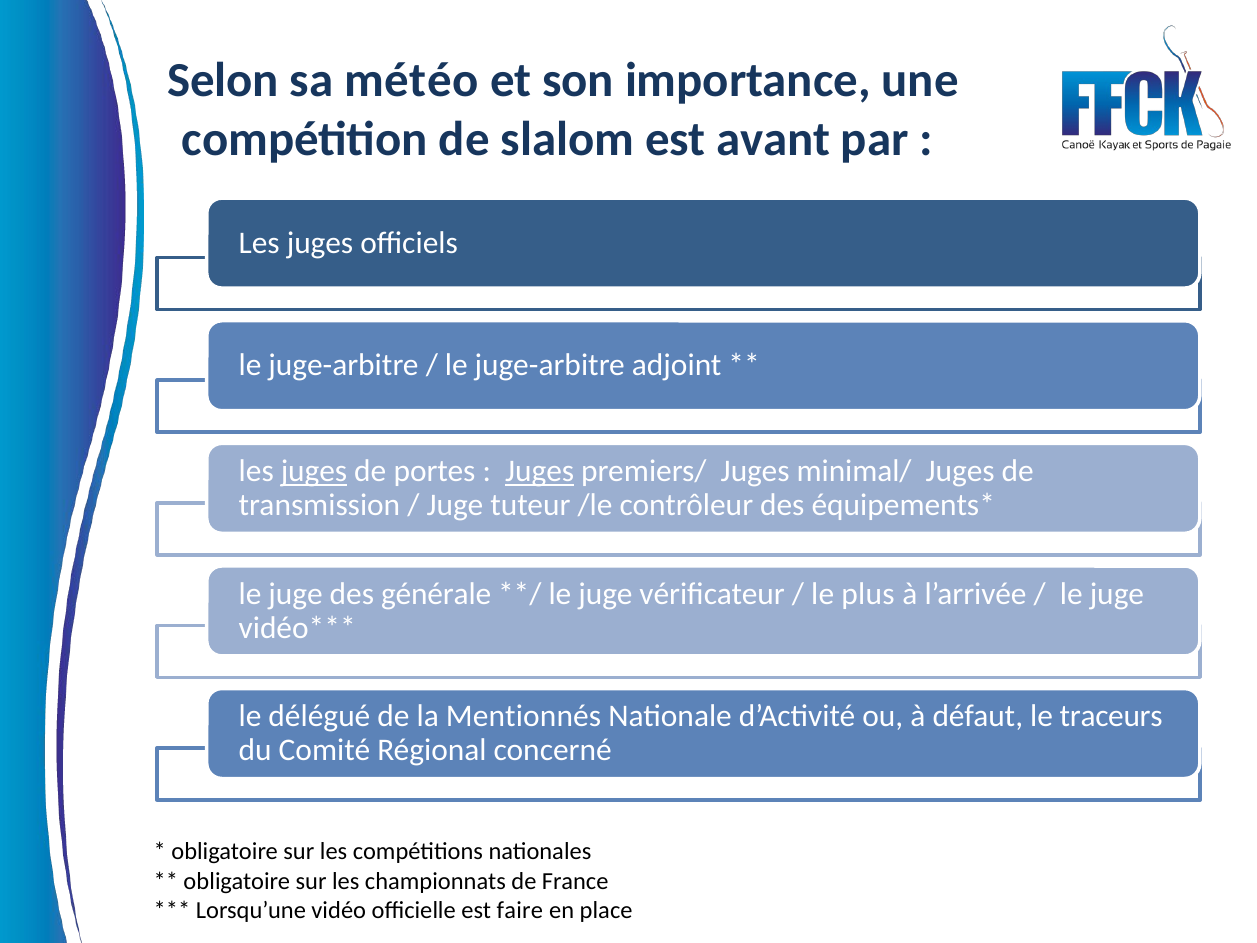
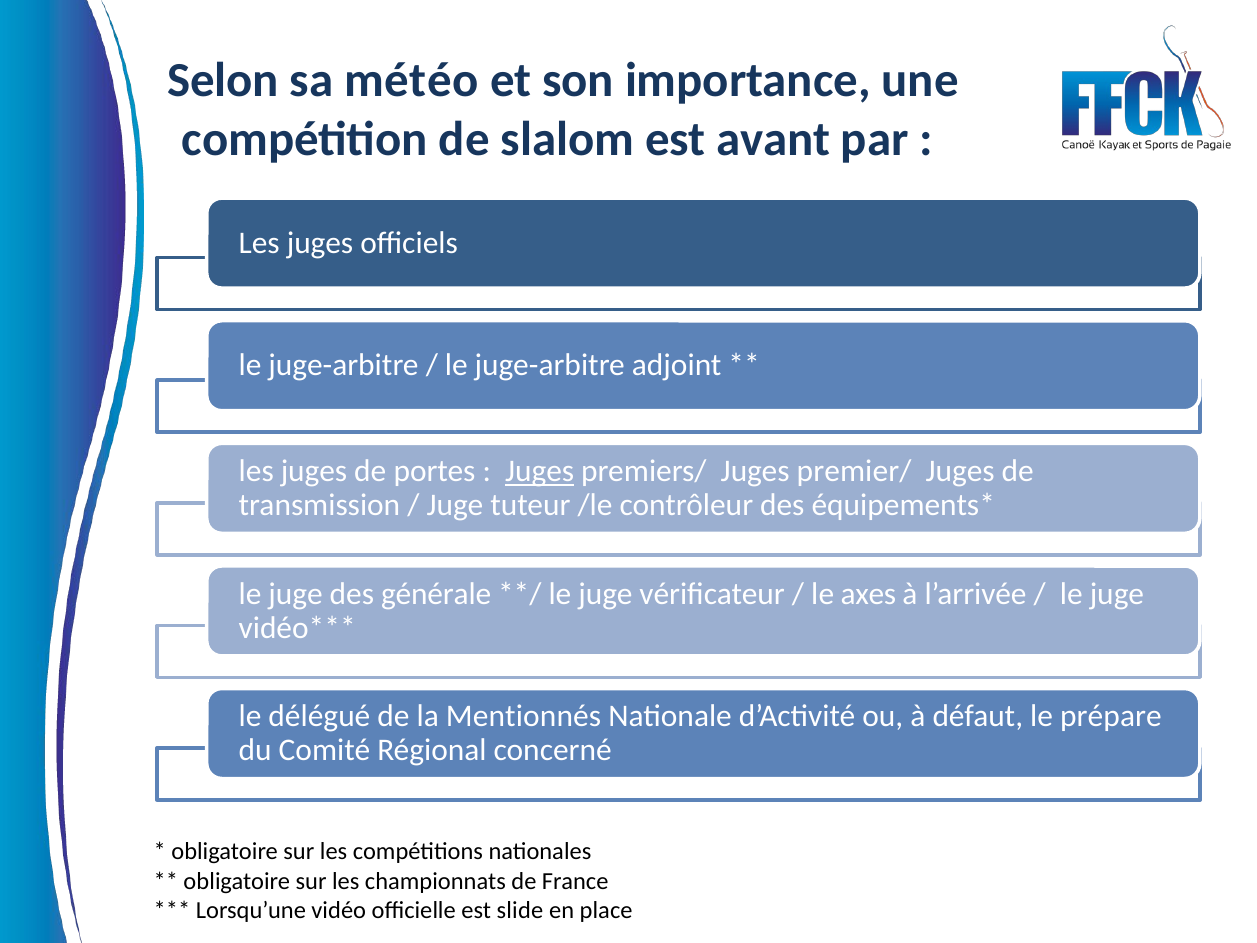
juges at (314, 471) underline: present -> none
minimal/: minimal/ -> premier/
plus: plus -> axes
traceurs: traceurs -> prépare
faire: faire -> slide
